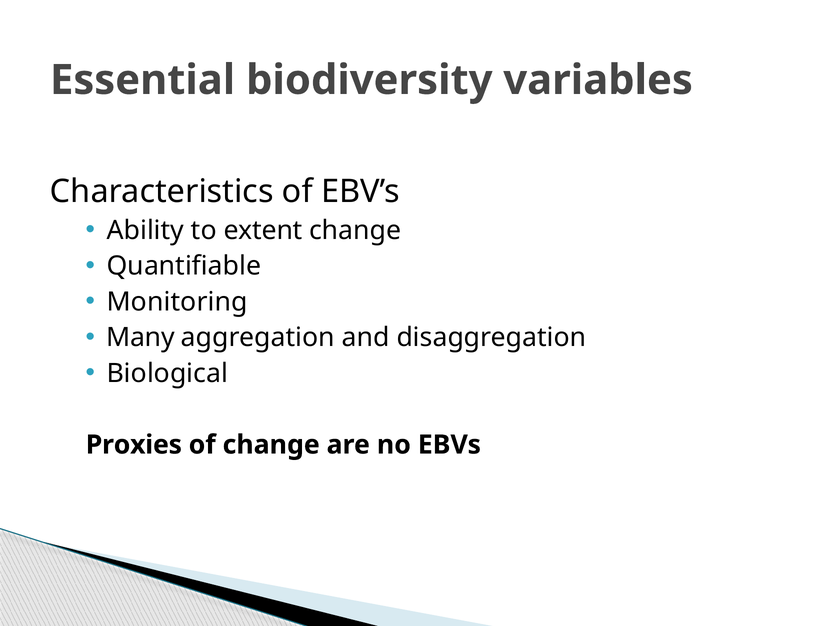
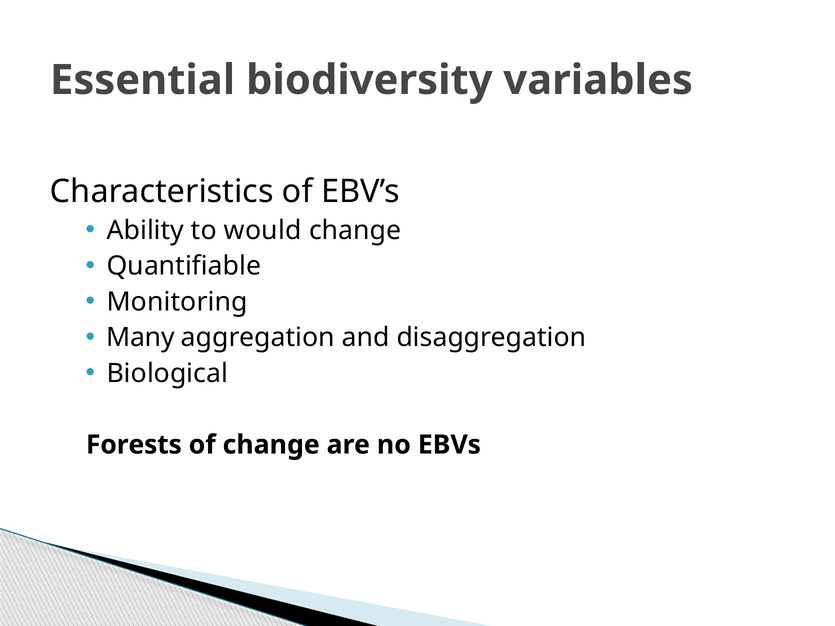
extent: extent -> would
Proxies: Proxies -> Forests
